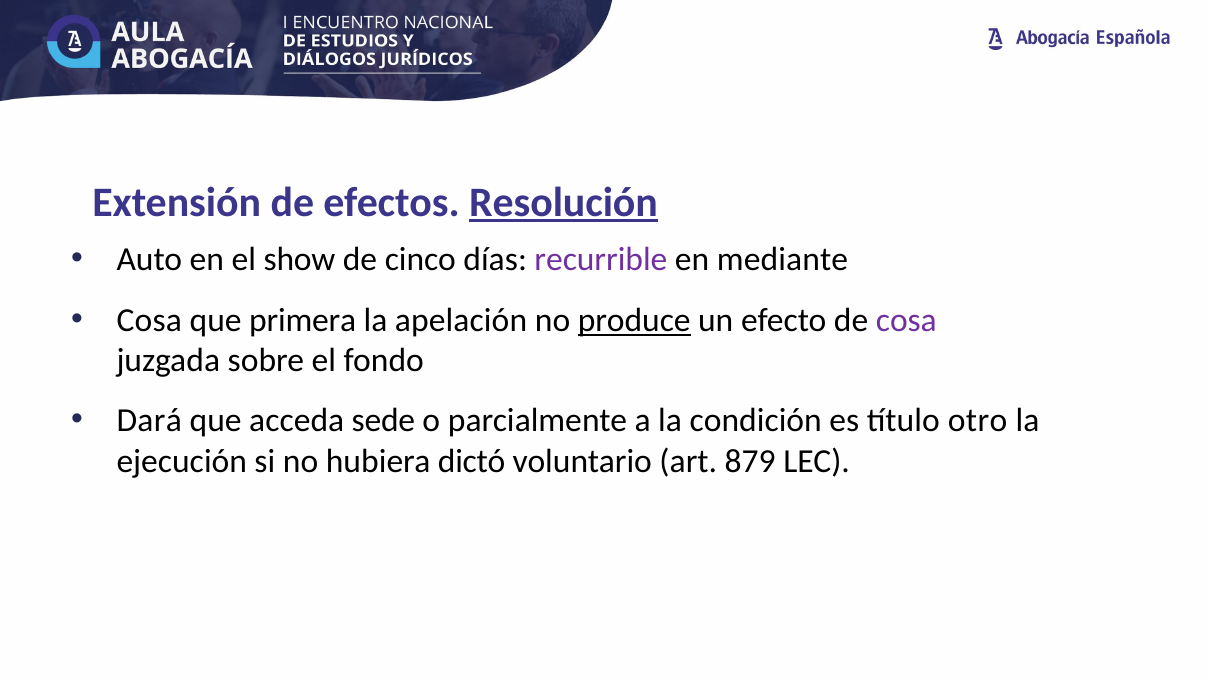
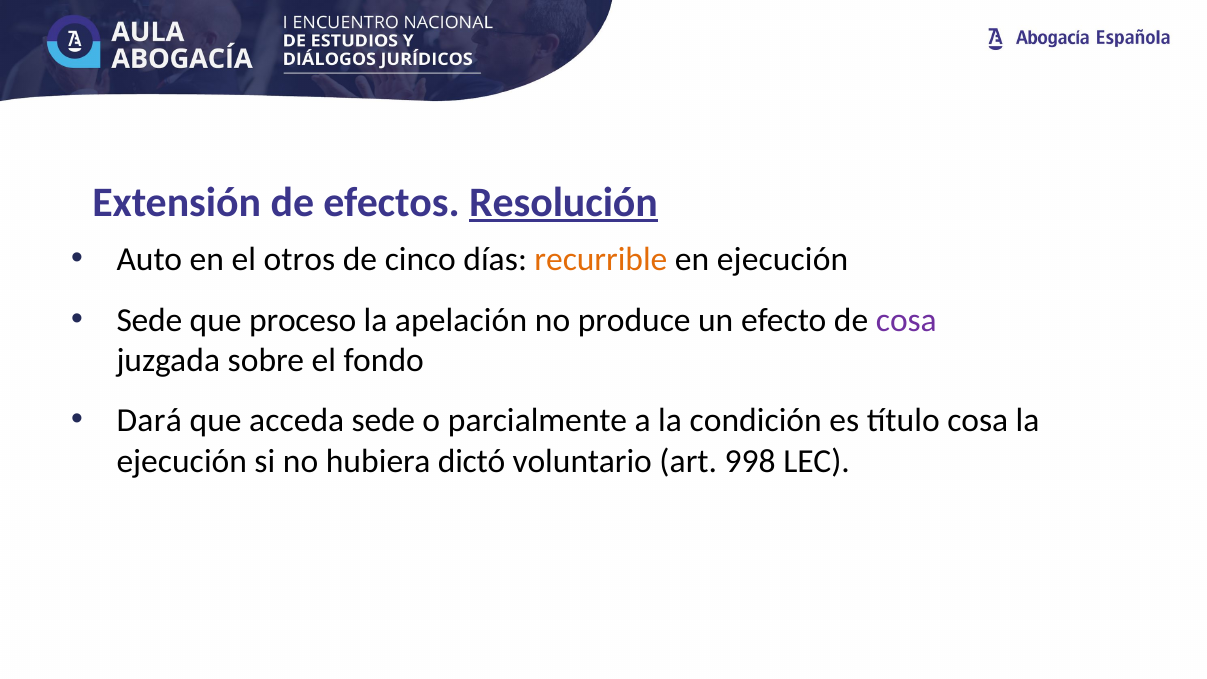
show: show -> otros
recurrible colour: purple -> orange
en mediante: mediante -> ejecución
Cosa at (149, 320): Cosa -> Sede
primera: primera -> proceso
produce underline: present -> none
título otro: otro -> cosa
879: 879 -> 998
